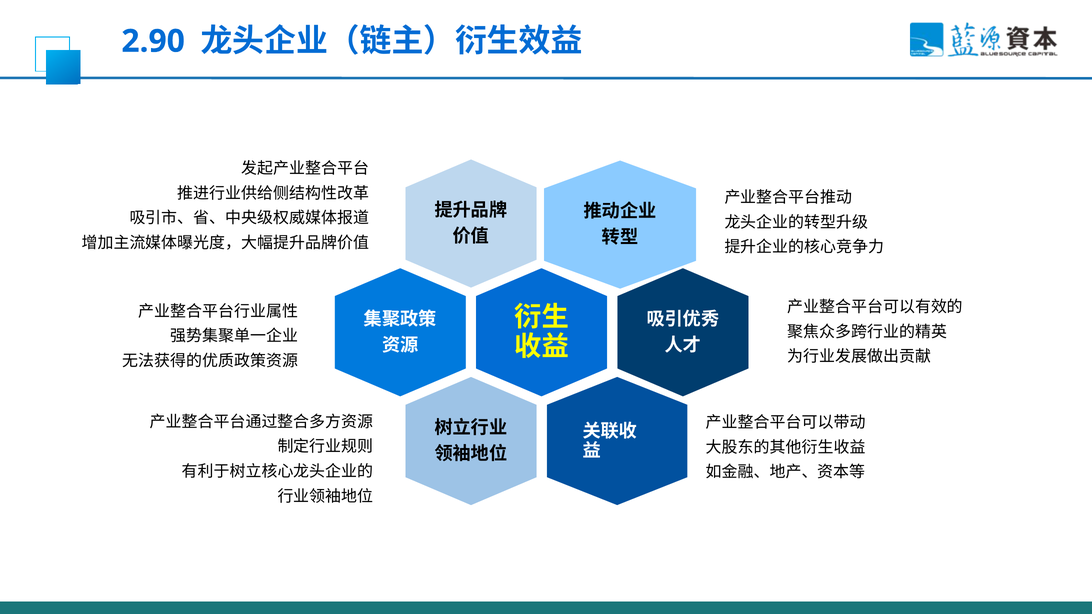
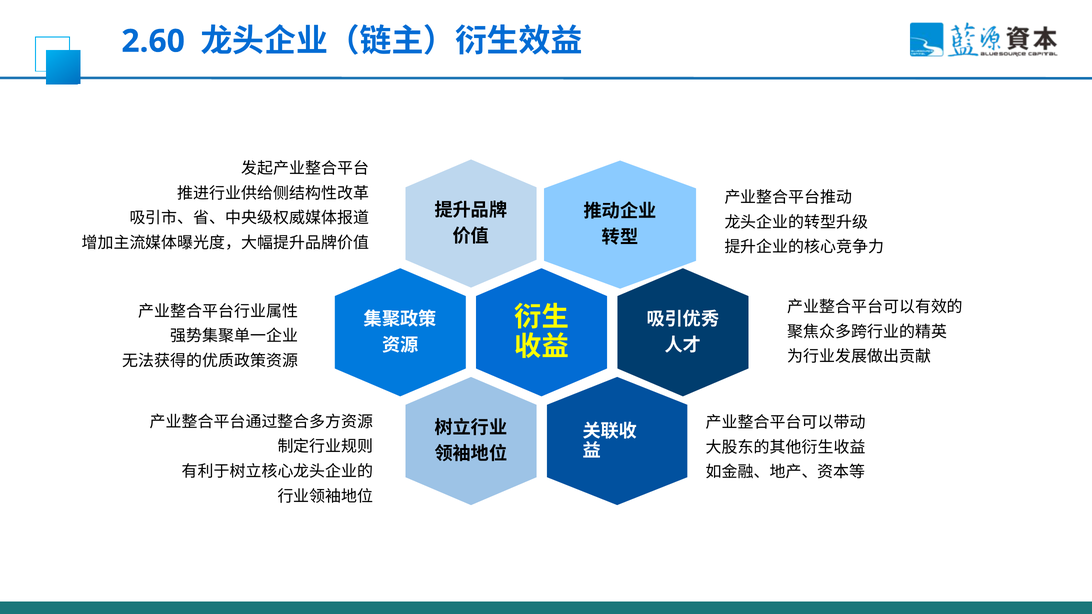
2.90: 2.90 -> 2.60
